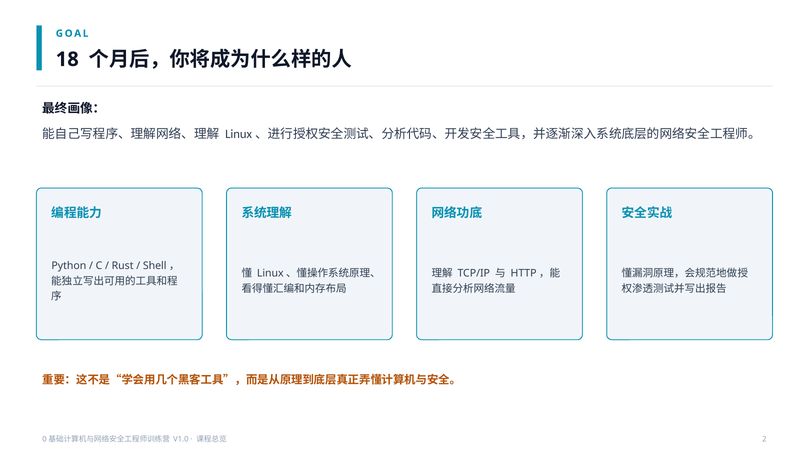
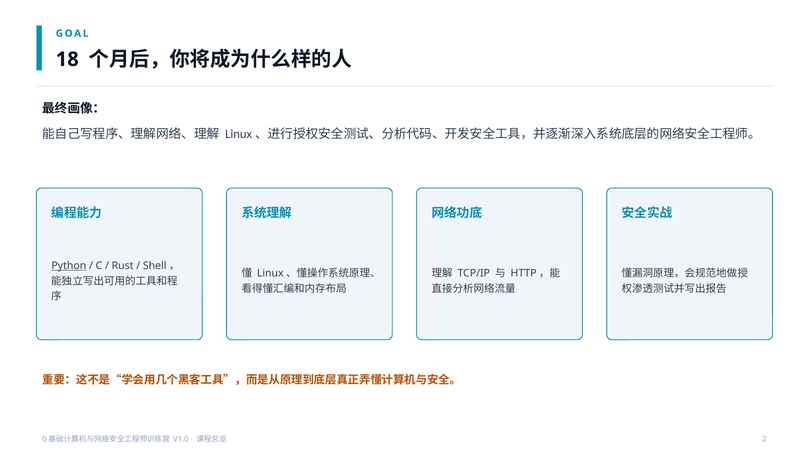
Python underline: none -> present
